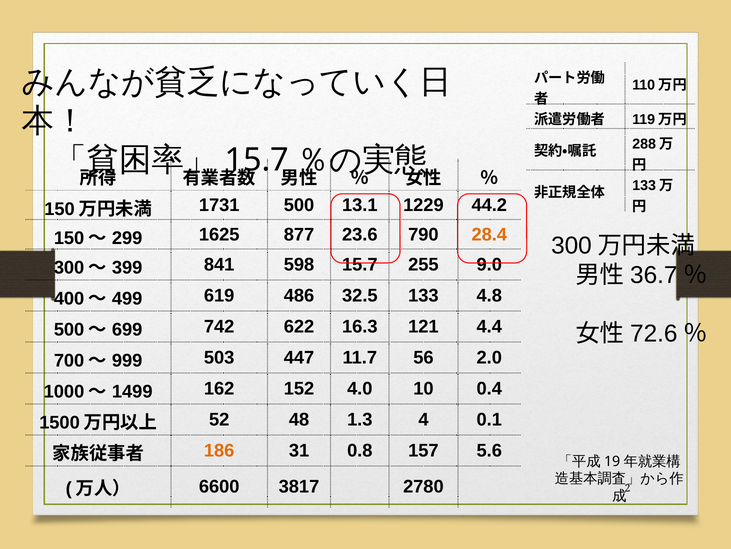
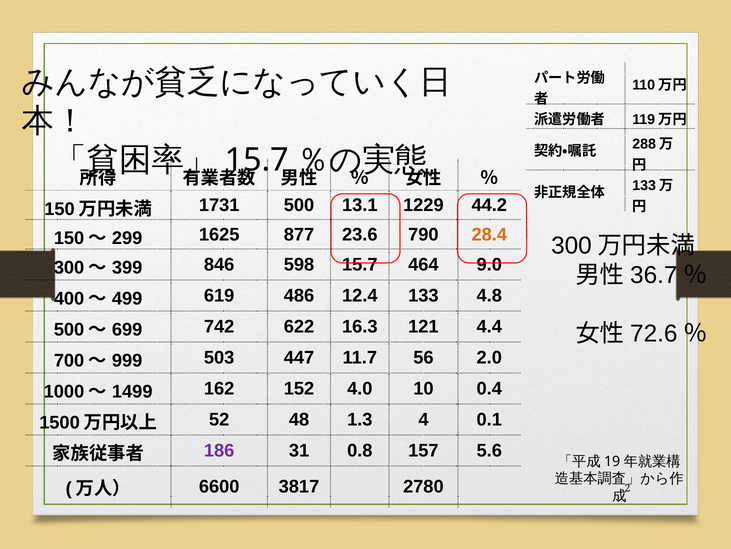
841: 841 -> 846
255: 255 -> 464
32.5: 32.5 -> 12.4
186 colour: orange -> purple
